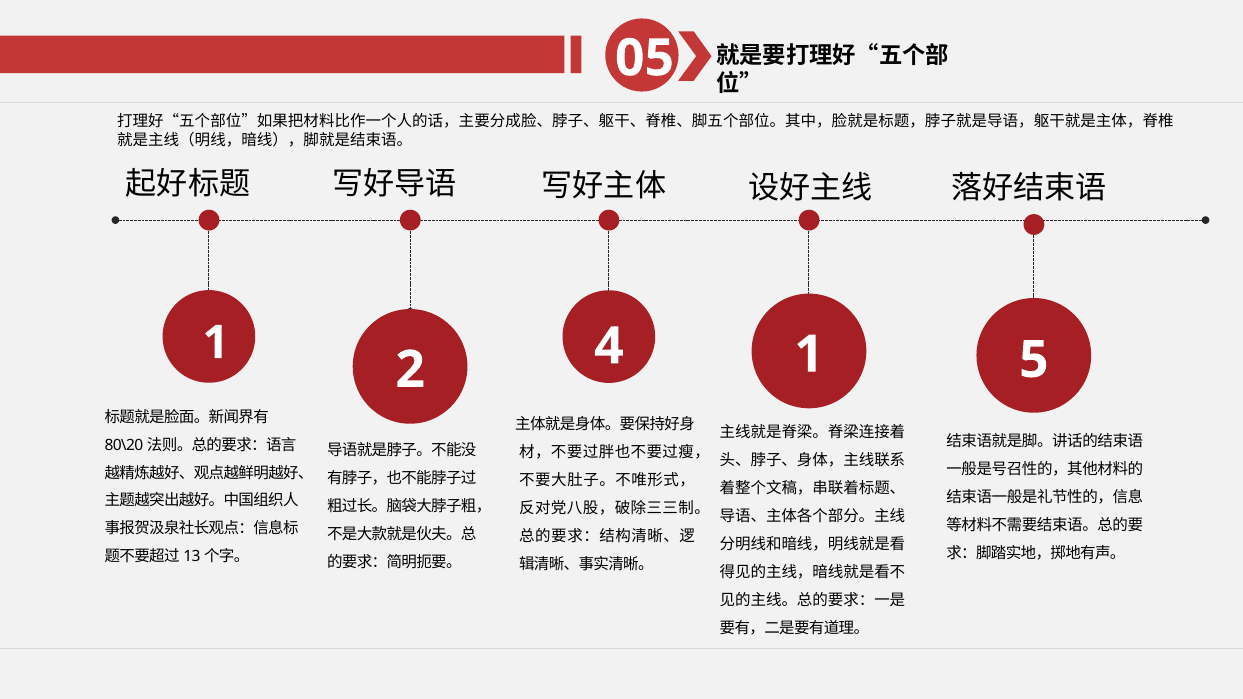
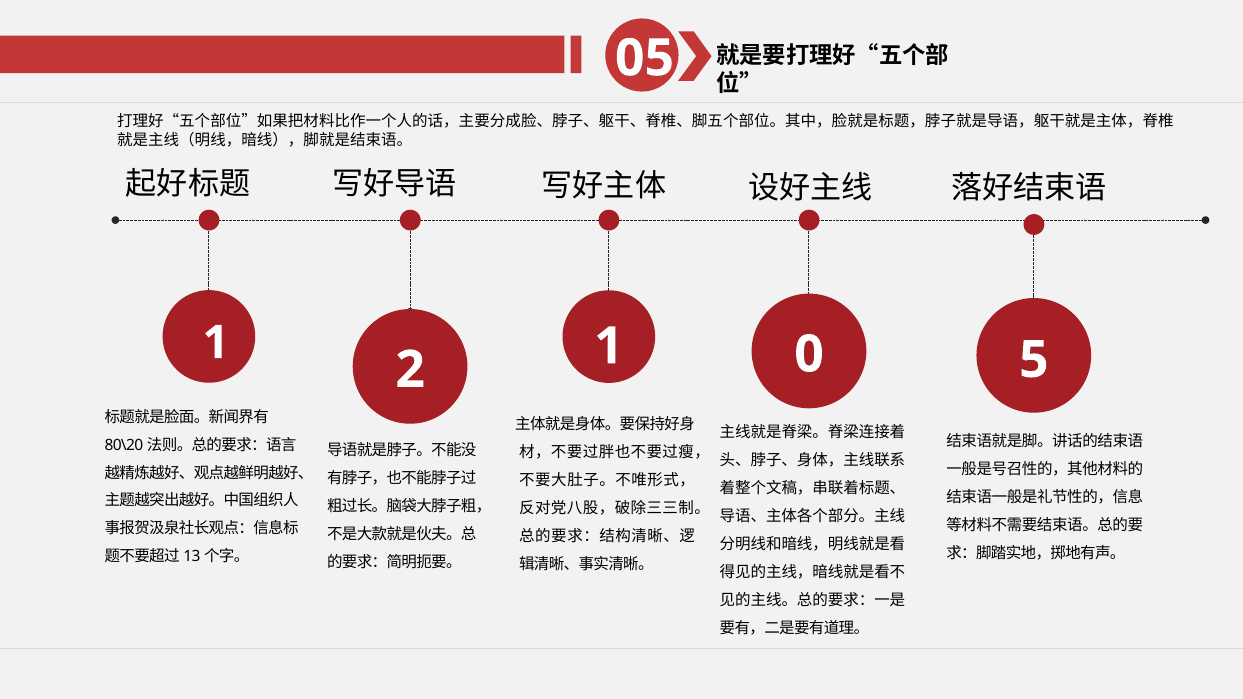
1 4: 4 -> 1
2 1: 1 -> 0
